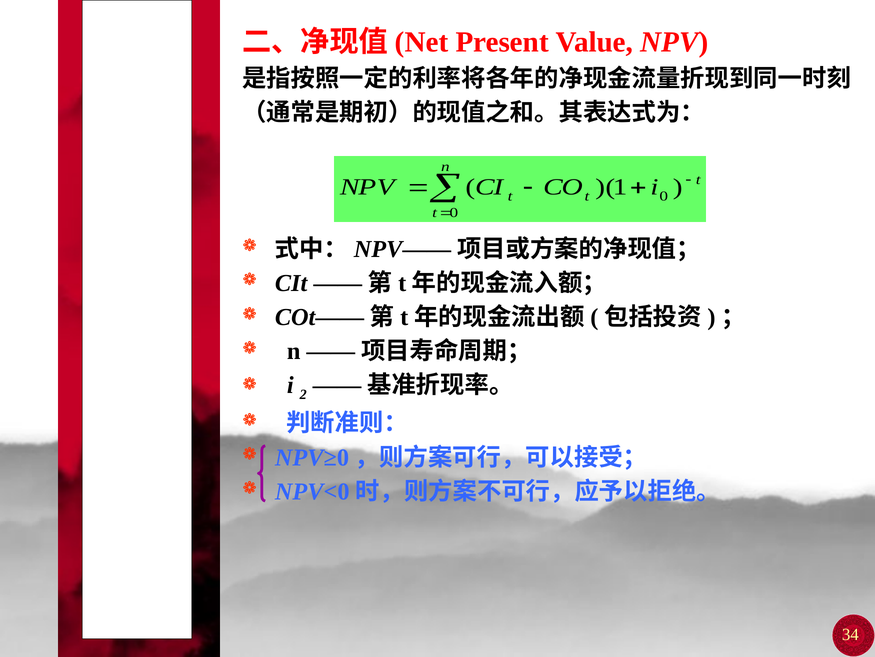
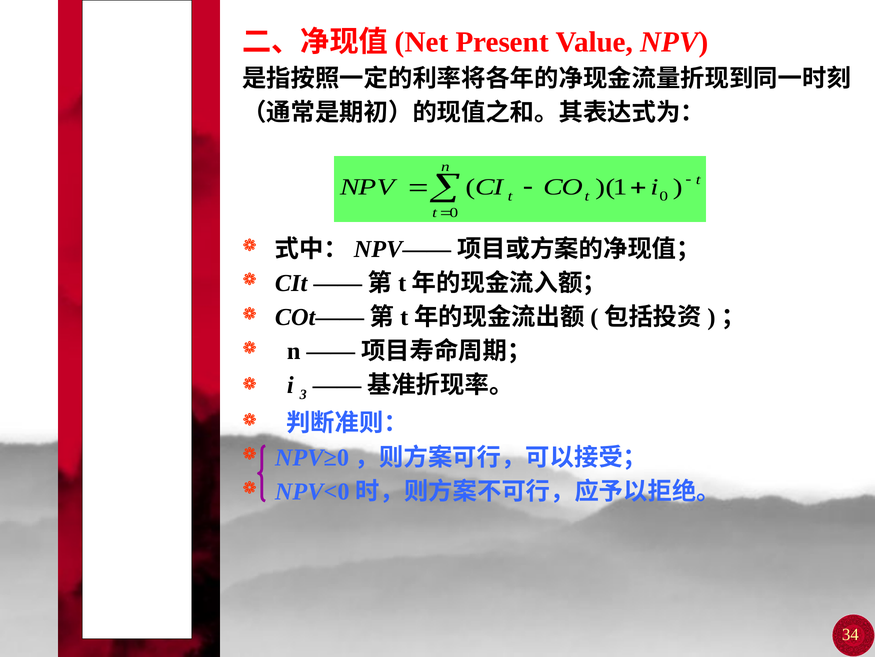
2: 2 -> 3
